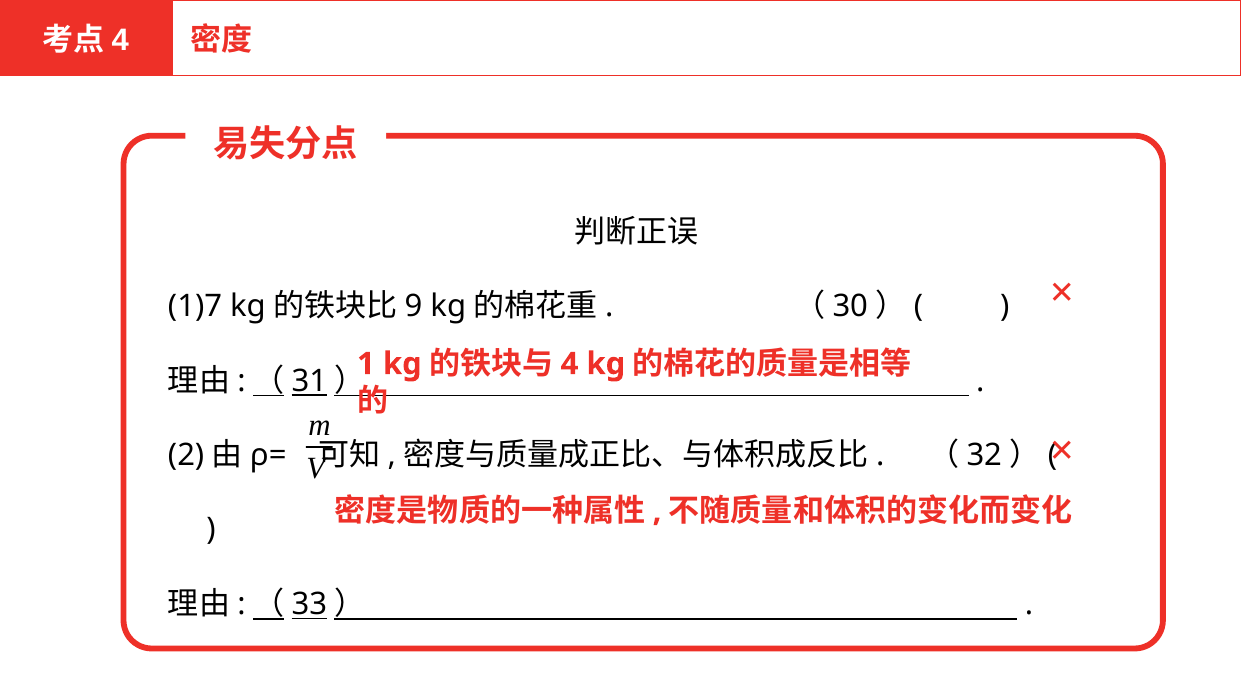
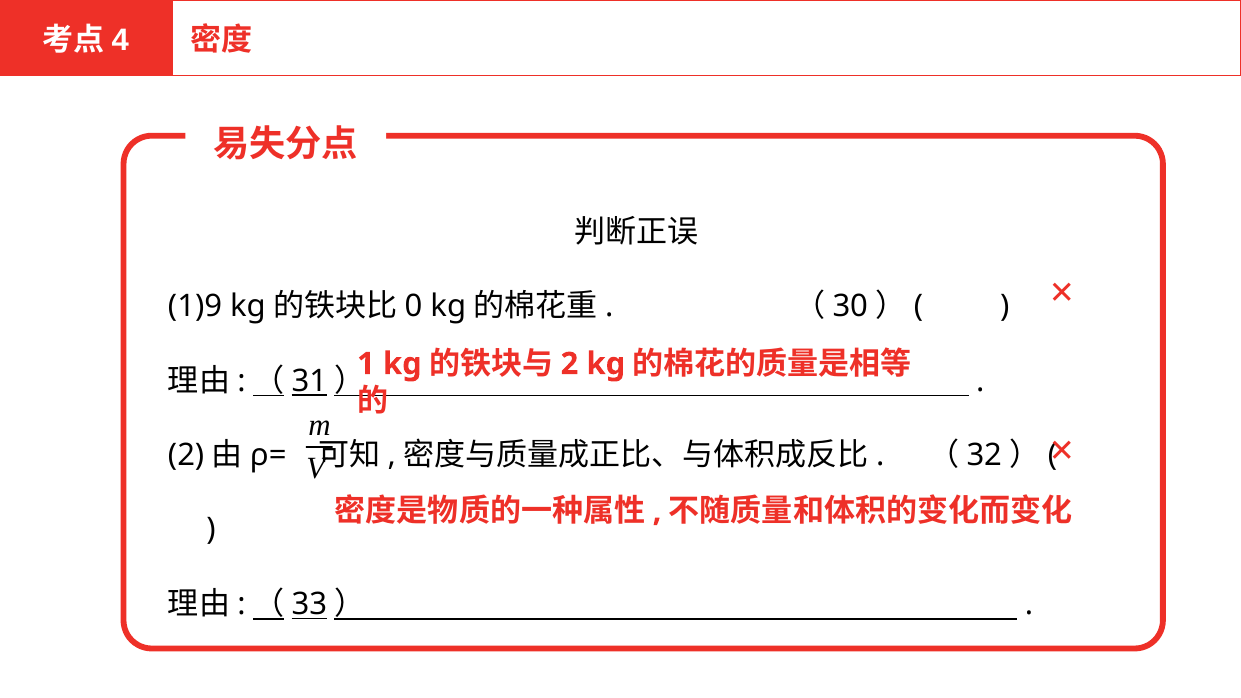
1)7: 1)7 -> 1)9
9: 9 -> 0
4 at (569, 364): 4 -> 2
